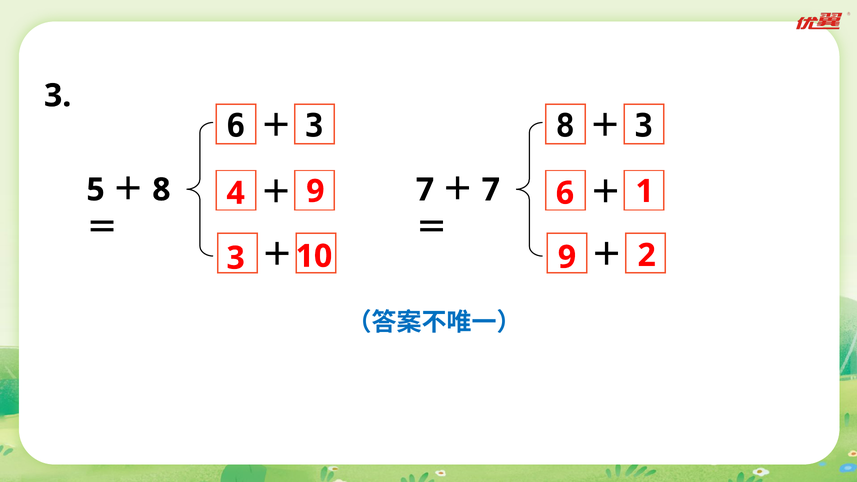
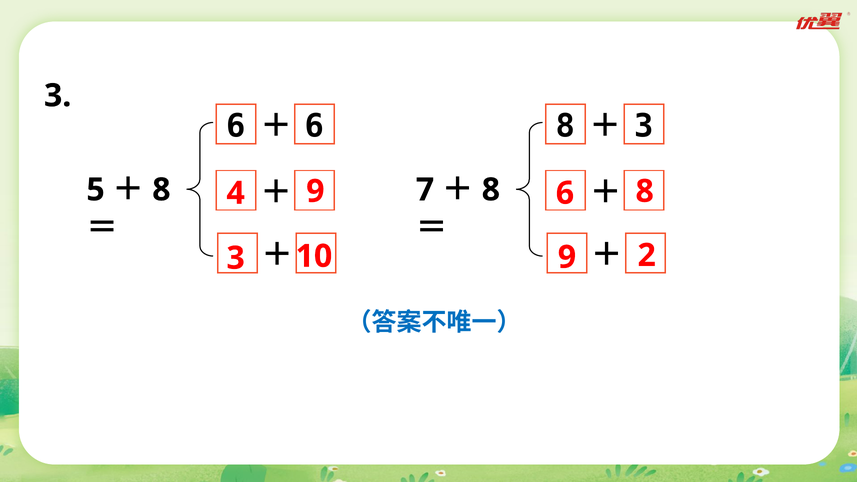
3 at (314, 126): 3 -> 6
7 at (491, 190): 7 -> 8
6 1: 1 -> 8
